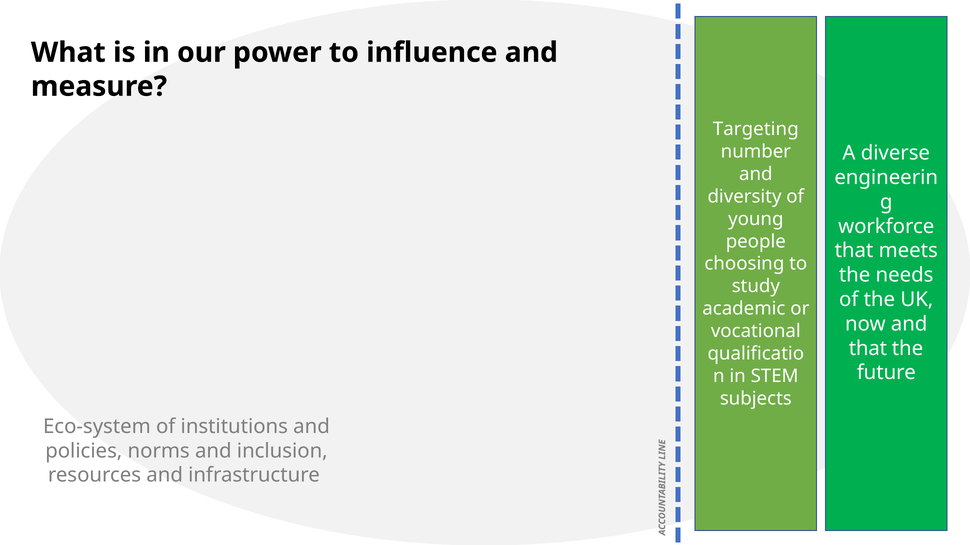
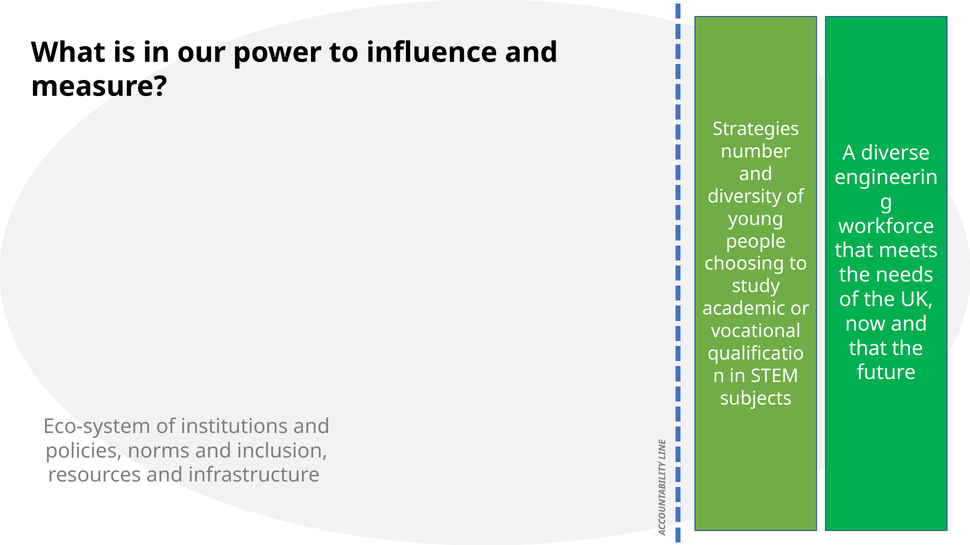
Targeting: Targeting -> Strategies
